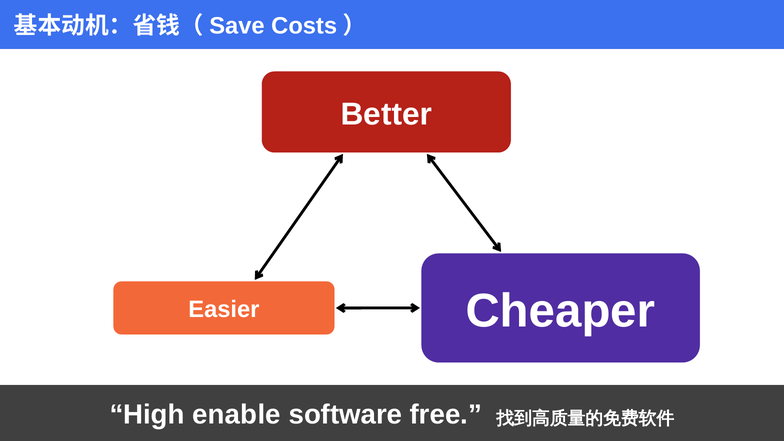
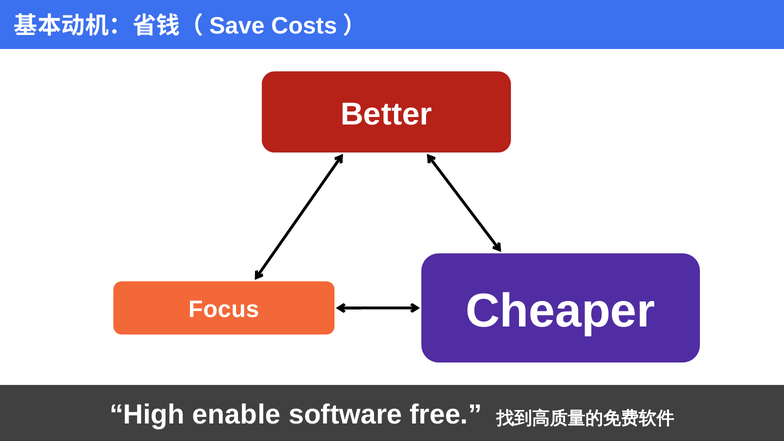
Easier: Easier -> Focus
